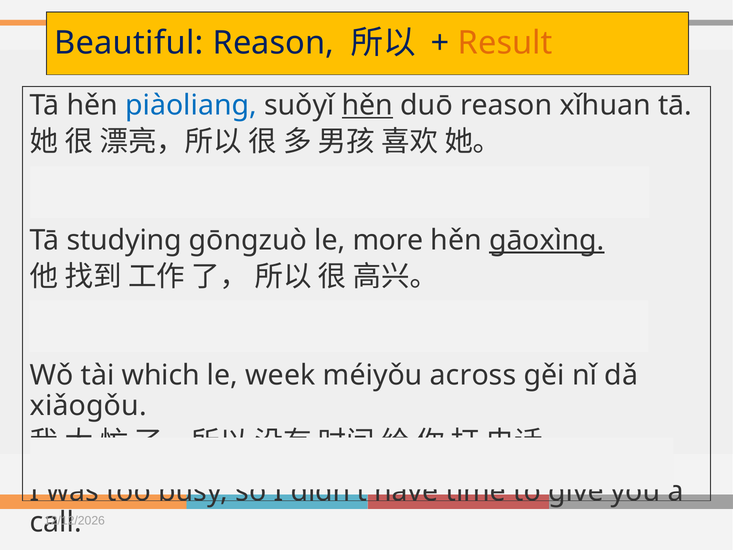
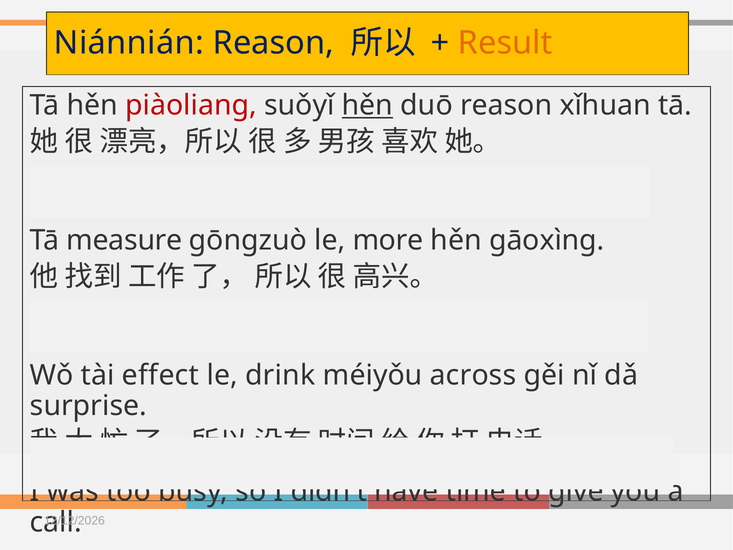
Beautiful at (129, 43): Beautiful -> Niánnián
piàoliang colour: blue -> red
studying: studying -> measure
gāoxìng underline: present -> none
which: which -> effect
week: week -> drink
xiǎogǒu: xiǎogǒu -> surprise
